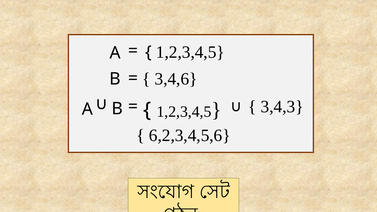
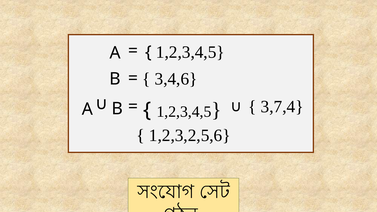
3,4,3: 3,4,3 -> 3,7,4
6,2,3,4,5,6: 6,2,3,4,5,6 -> 1,2,3,2,5,6
